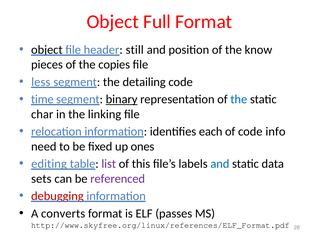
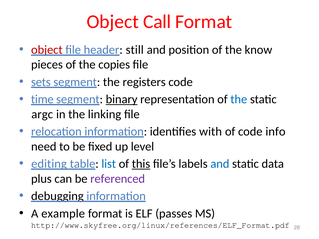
Full: Full -> Call
object at (47, 50) colour: black -> red
less: less -> sets
detailing: detailing -> registers
char: char -> argc
each: each -> with
ones: ones -> level
list colour: purple -> blue
this underline: none -> present
sets: sets -> plus
debugging colour: red -> black
converts: converts -> example
